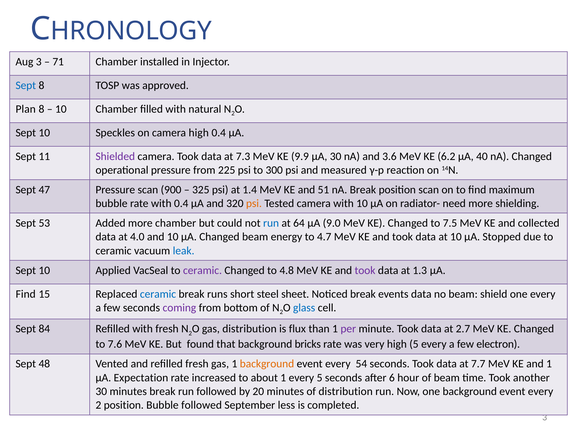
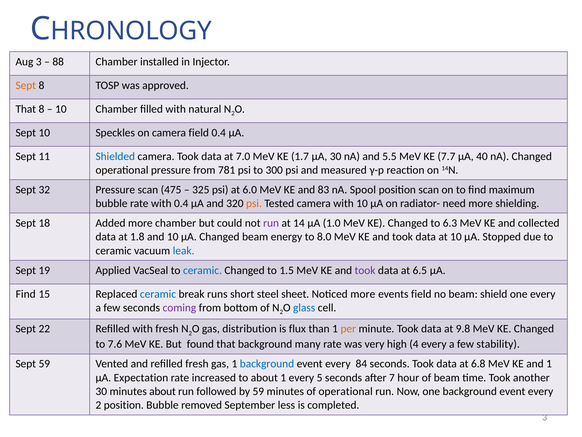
71: 71 -> 88
Sept at (26, 85) colour: blue -> orange
Plan at (26, 109): Plan -> That
camera high: high -> field
Shielded colour: purple -> blue
7.3: 7.3 -> 7.0
9.9: 9.9 -> 1.7
3.6: 3.6 -> 5.5
6.2: 6.2 -> 7.7
225: 225 -> 781
47: 47 -> 32
900: 900 -> 475
1.4: 1.4 -> 6.0
51: 51 -> 83
nA Break: Break -> Spool
53: 53 -> 18
run at (271, 223) colour: blue -> purple
64: 64 -> 14
9.0: 9.0 -> 1.0
7.5: 7.5 -> 6.3
4.0: 4.0 -> 1.8
4.7: 4.7 -> 8.0
10 at (44, 270): 10 -> 19
ceramic at (202, 270) colour: purple -> blue
4.8: 4.8 -> 1.5
1.3: 1.3 -> 6.5
Noticed break: break -> more
events data: data -> field
84: 84 -> 22
per colour: purple -> orange
2.7: 2.7 -> 9.8
bricks: bricks -> many
high 5: 5 -> 4
electron: electron -> stability
Sept 48: 48 -> 59
background at (267, 363) colour: orange -> blue
54: 54 -> 84
7.7: 7.7 -> 6.8
6: 6 -> 7
minutes break: break -> about
by 20: 20 -> 59
of distribution: distribution -> operational
Bubble followed: followed -> removed
